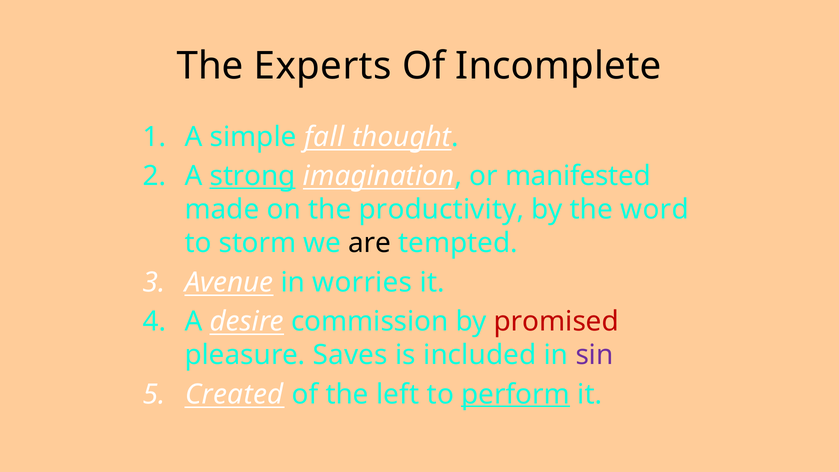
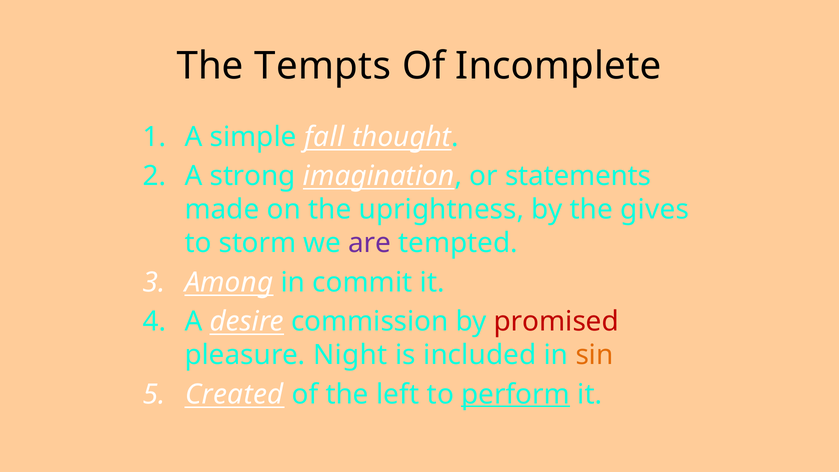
Experts: Experts -> Tempts
strong underline: present -> none
manifested: manifested -> statements
productivity: productivity -> uprightness
word: word -> gives
are colour: black -> purple
Avenue: Avenue -> Among
worries: worries -> commit
Saves: Saves -> Night
sin colour: purple -> orange
